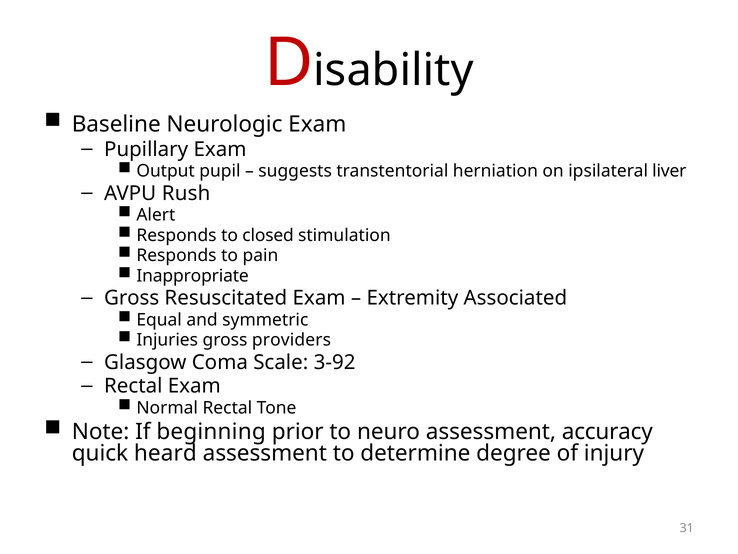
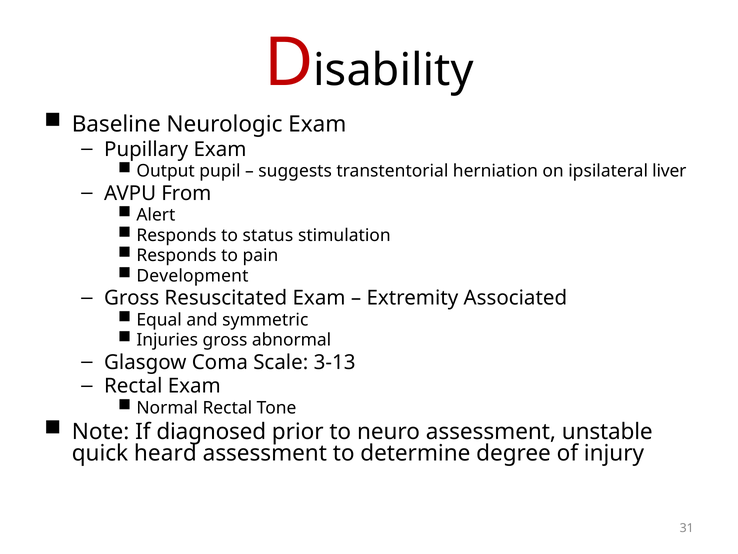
Rush: Rush -> From
closed: closed -> status
Inappropriate: Inappropriate -> Development
providers: providers -> abnormal
3-92: 3-92 -> 3-13
beginning: beginning -> diagnosed
accuracy: accuracy -> unstable
